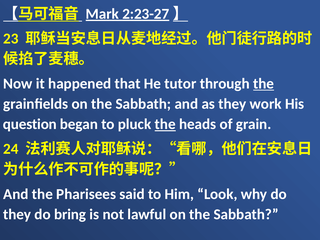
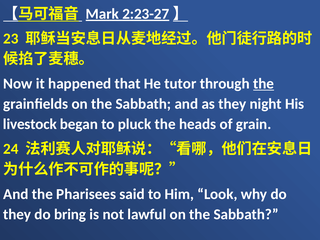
work: work -> night
question: question -> livestock
the at (165, 124) underline: present -> none
